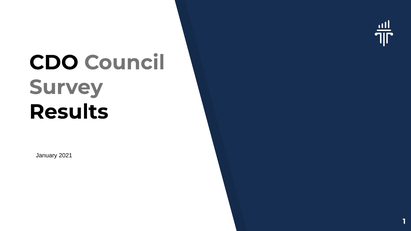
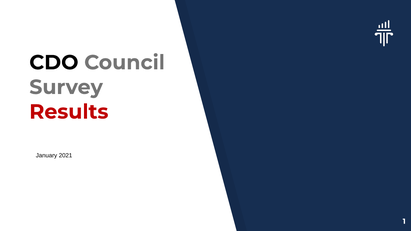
Results colour: black -> red
